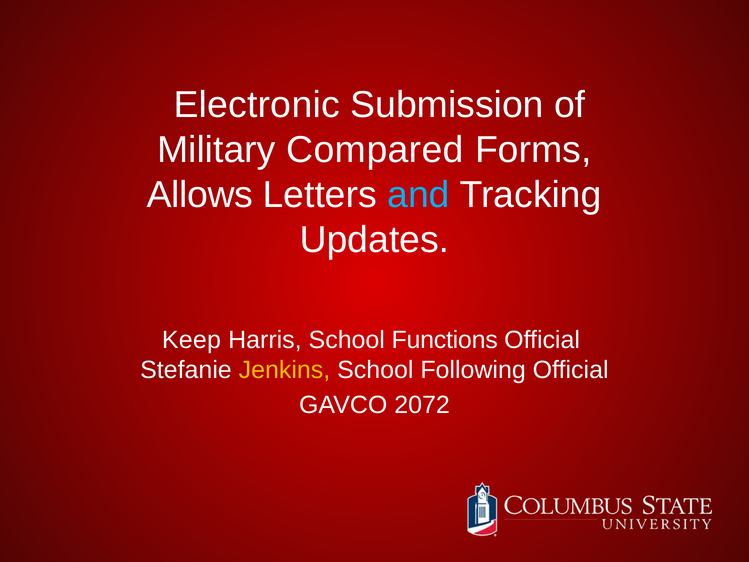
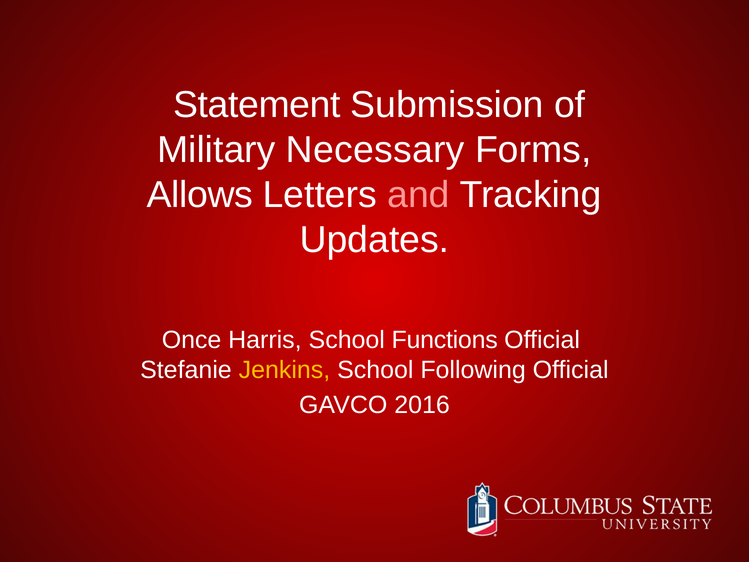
Electronic: Electronic -> Statement
Compared: Compared -> Necessary
and colour: light blue -> pink
Keep: Keep -> Once
2072: 2072 -> 2016
